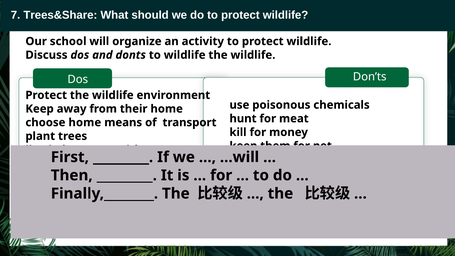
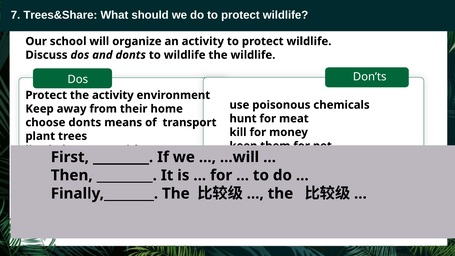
Protect the wildlife: wildlife -> activity
choose home: home -> donts
